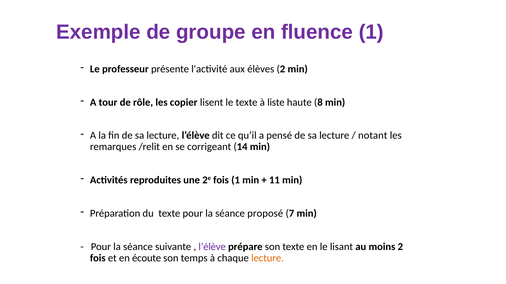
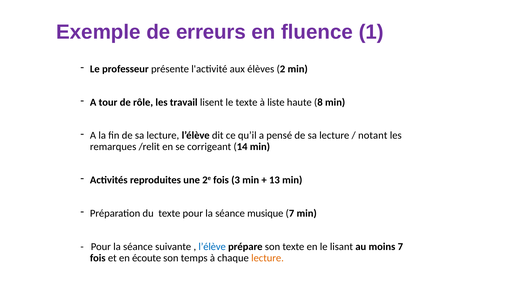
groupe: groupe -> erreurs
copier: copier -> travail
fois 1: 1 -> 3
11: 11 -> 13
proposé: proposé -> musique
l’élève at (212, 247) colour: purple -> blue
moins 2: 2 -> 7
